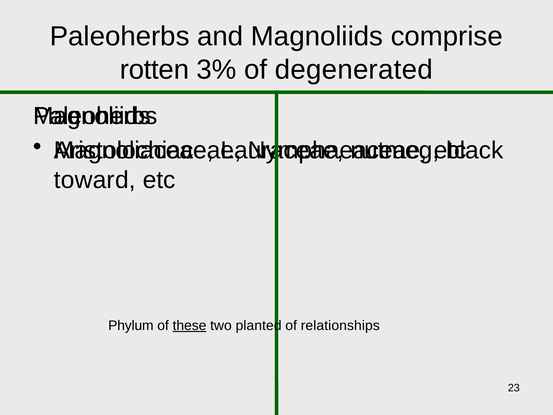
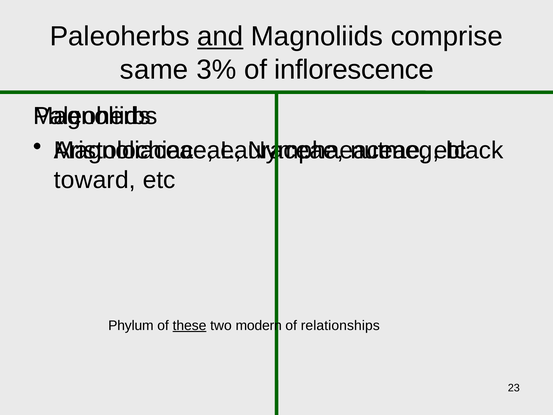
and underline: none -> present
rotten: rotten -> same
degenerated: degenerated -> inflorescence
planted: planted -> modern
